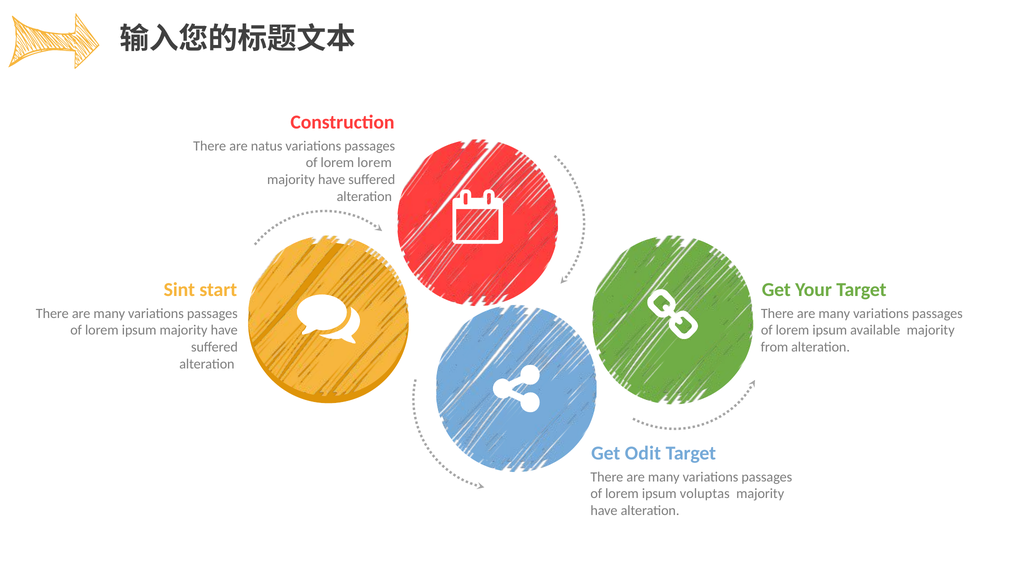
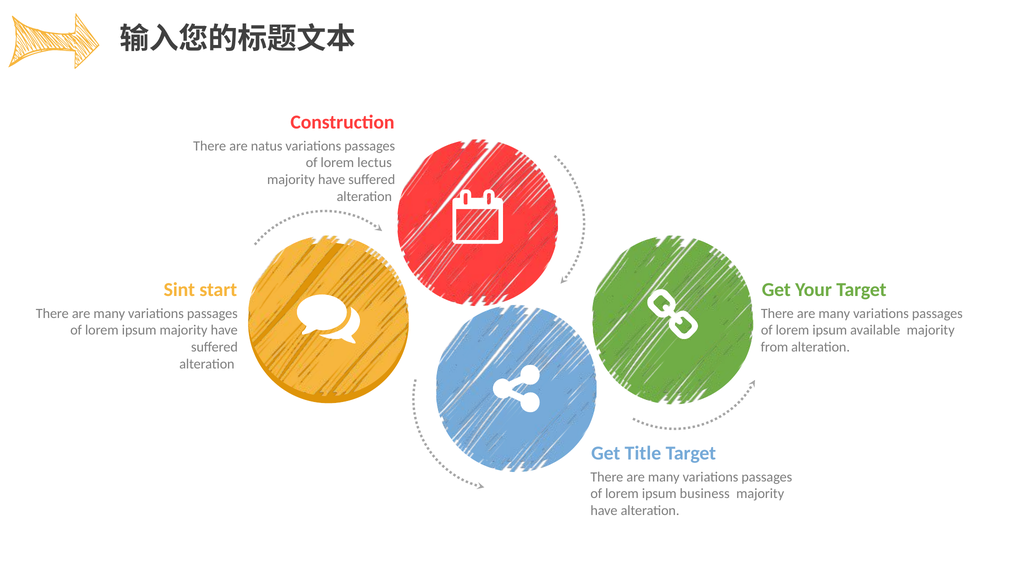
lorem lorem: lorem -> lectus
Odit: Odit -> Title
voluptas: voluptas -> business
